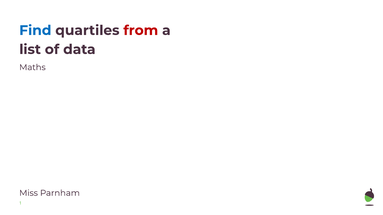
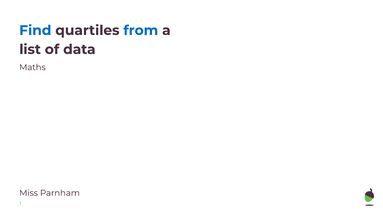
from colour: red -> blue
